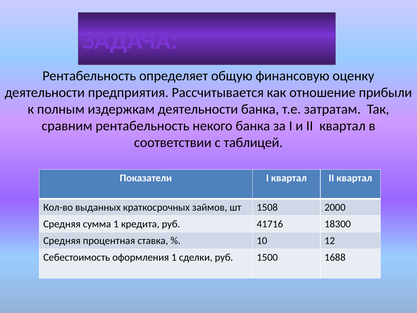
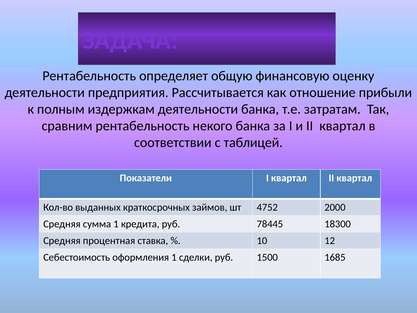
1508: 1508 -> 4752
41716: 41716 -> 78445
1688: 1688 -> 1685
